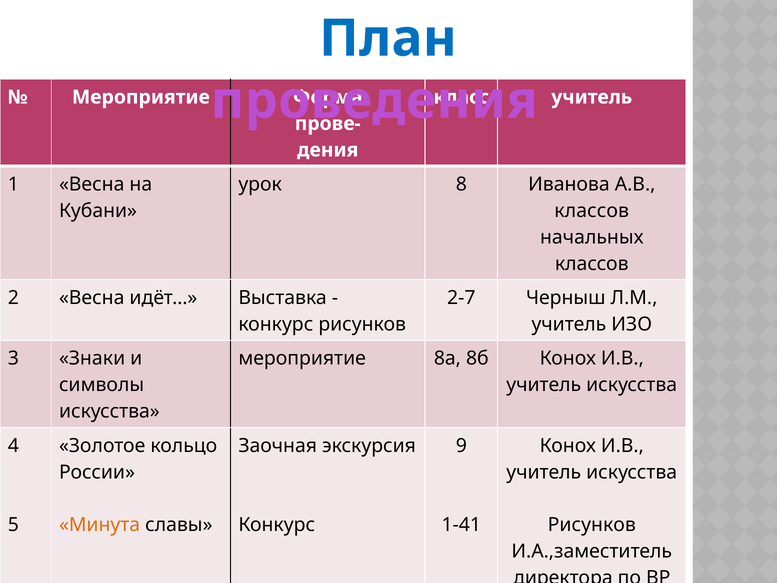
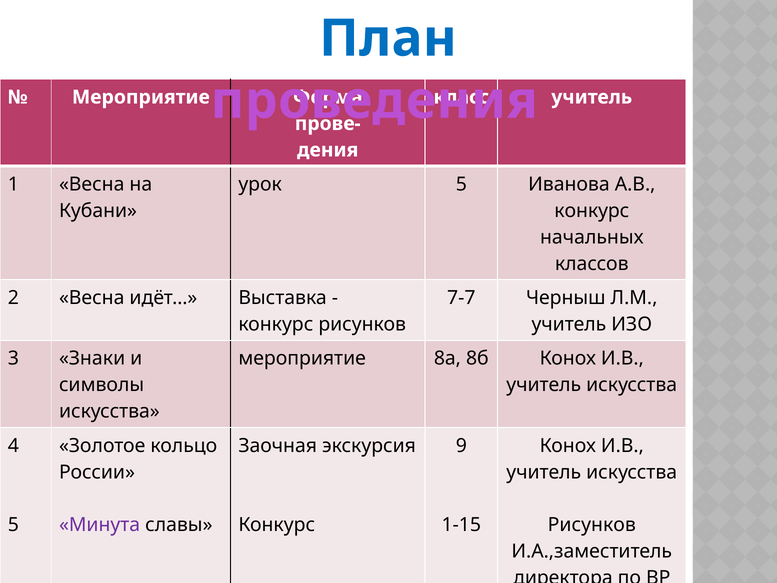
урок 8: 8 -> 5
классов at (592, 211): классов -> конкурс
2-7: 2-7 -> 7-7
Минута colour: orange -> purple
1-41: 1-41 -> 1-15
